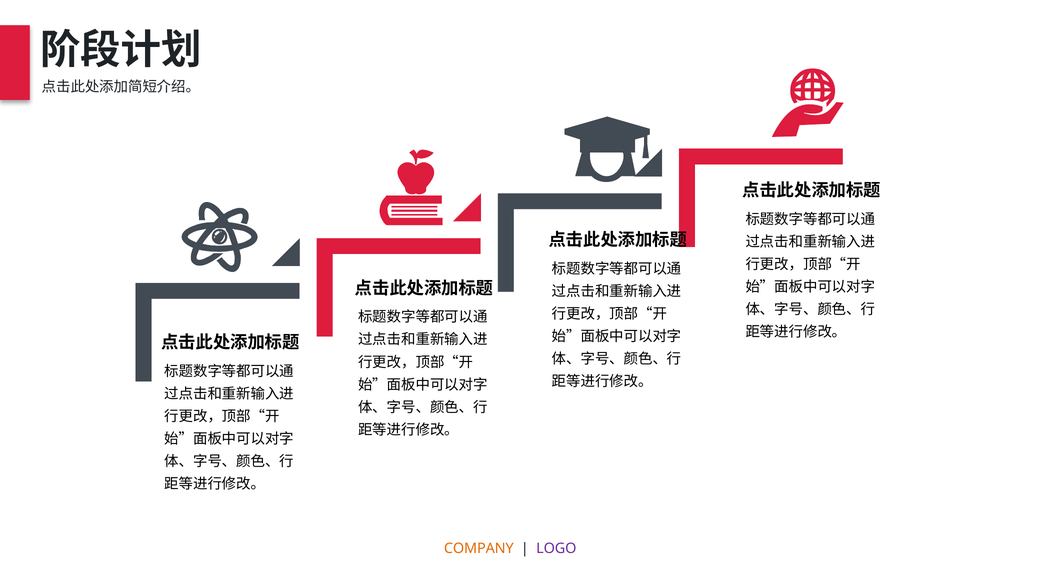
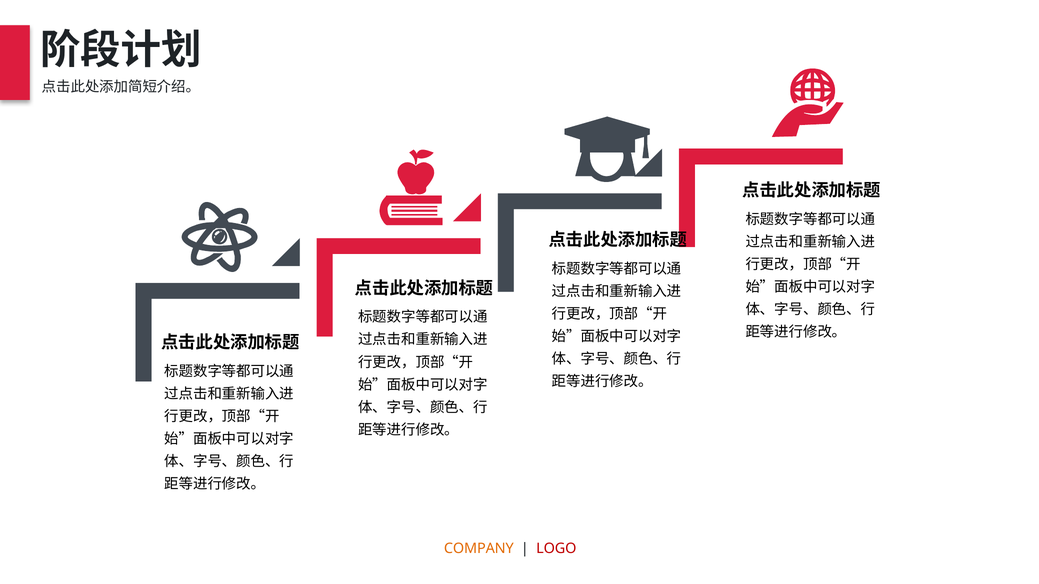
LOGO colour: purple -> red
